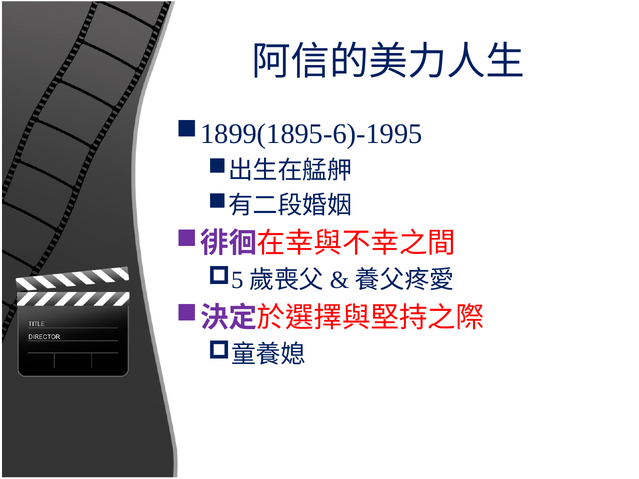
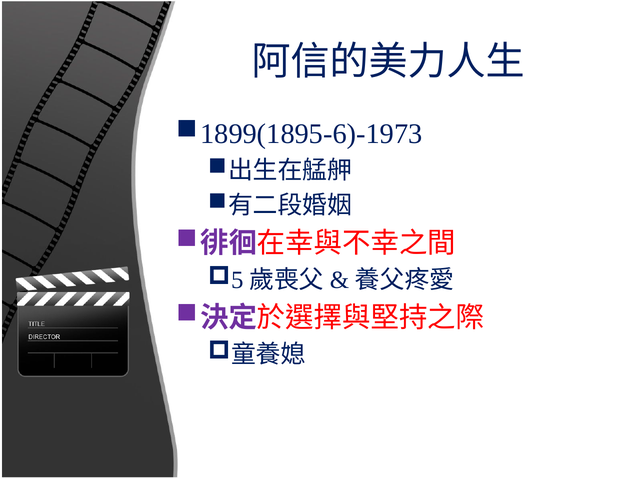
1899(1895-6)-1995: 1899(1895-6)-1995 -> 1899(1895-6)-1973
